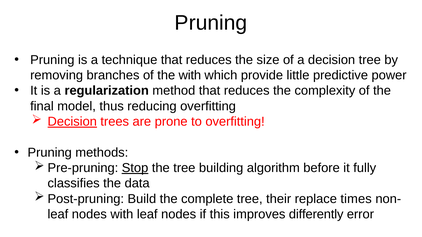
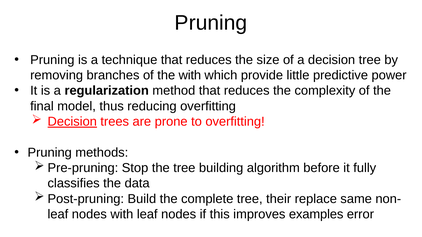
Stop underline: present -> none
times: times -> same
differently: differently -> examples
